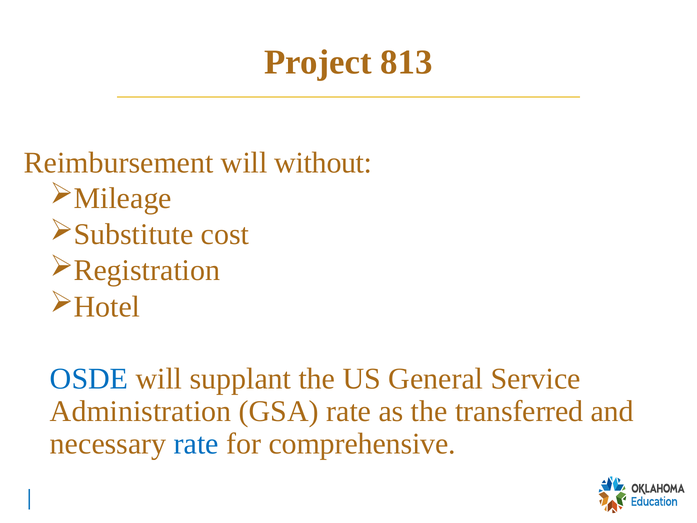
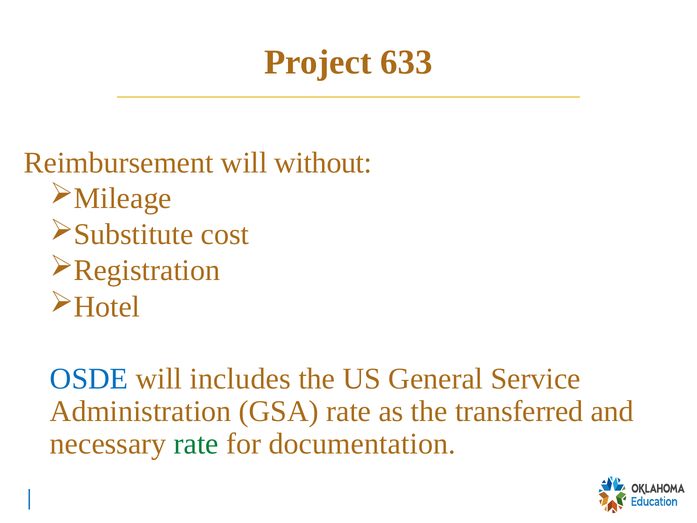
813: 813 -> 633
supplant: supplant -> includes
rate at (196, 443) colour: blue -> green
comprehensive: comprehensive -> documentation
